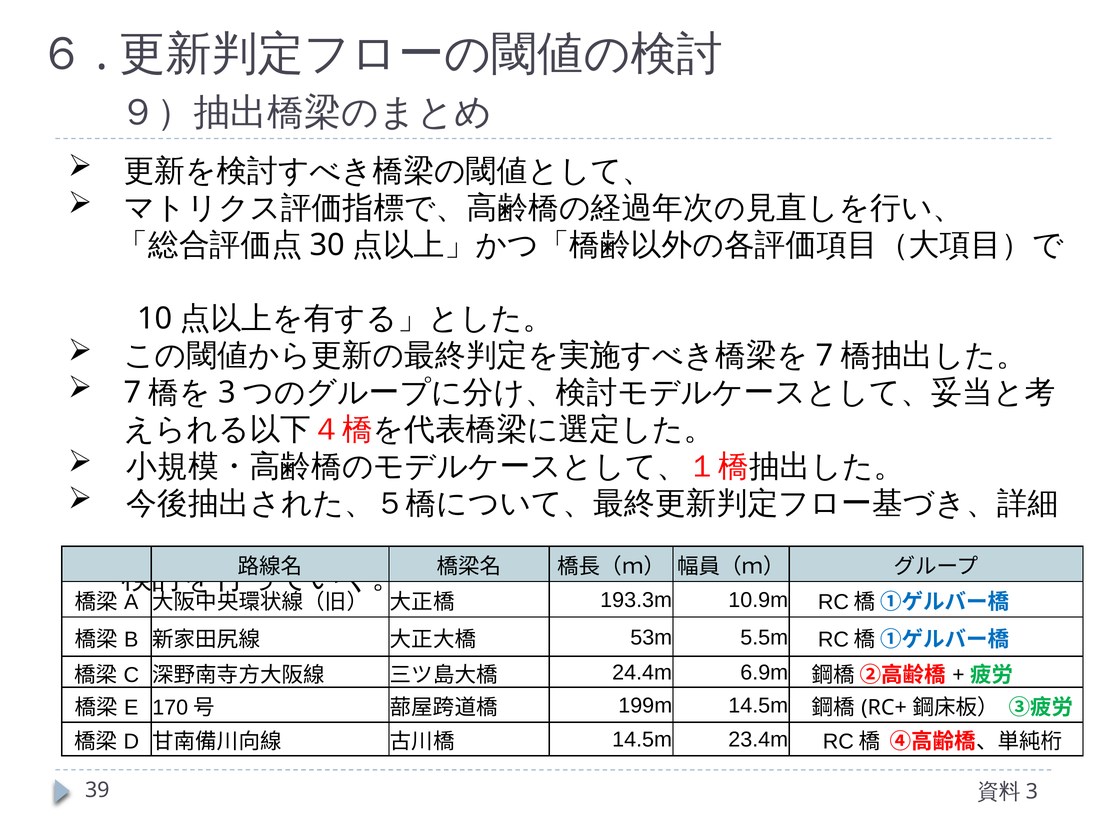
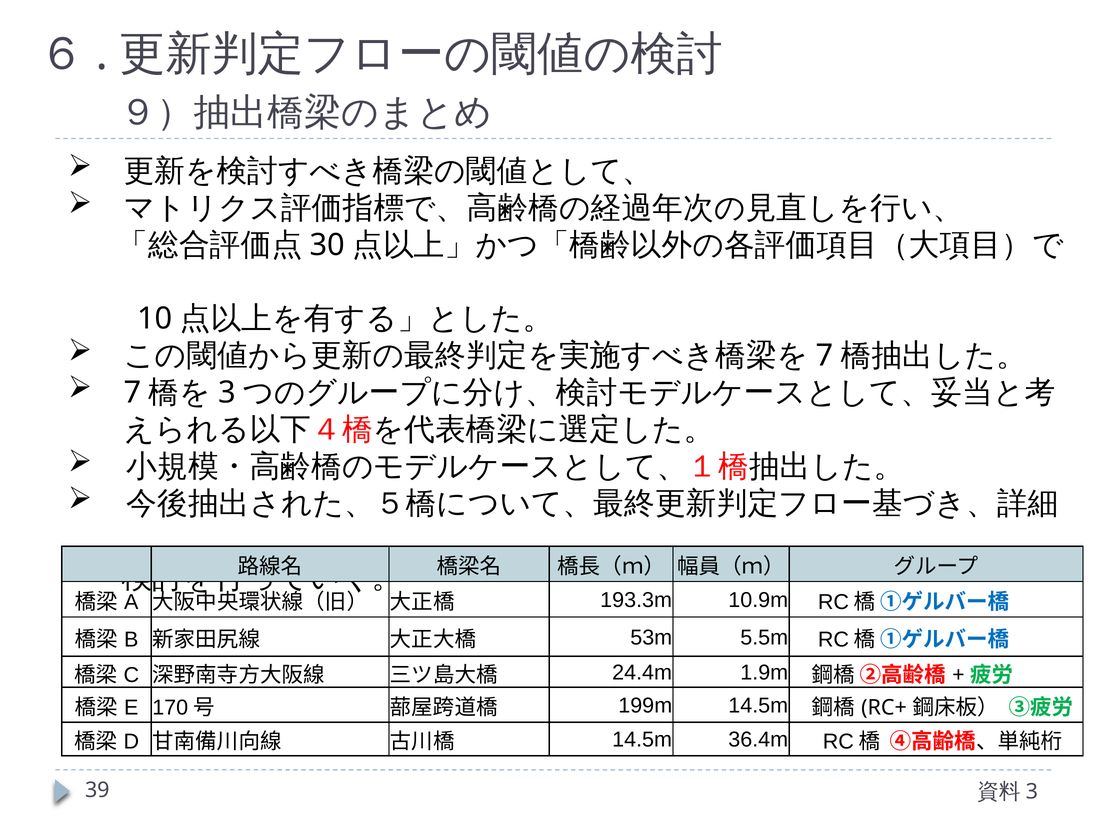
6.9m: 6.9m -> 1.9m
23.4m: 23.4m -> 36.4m
